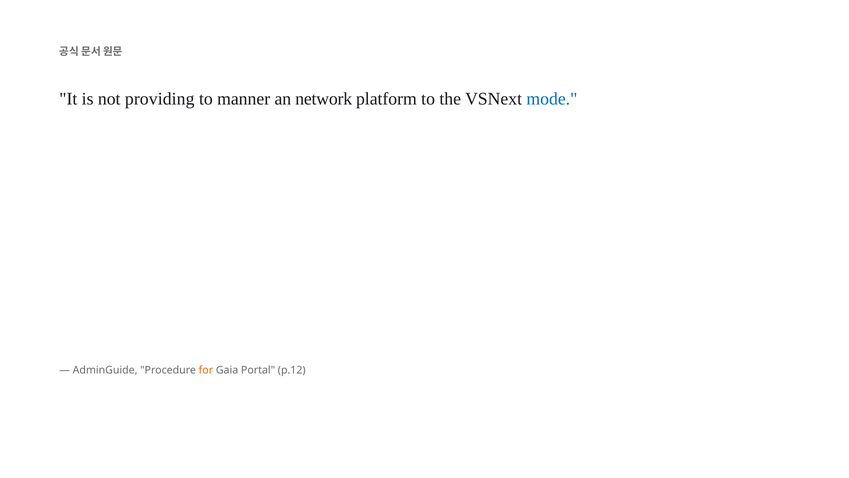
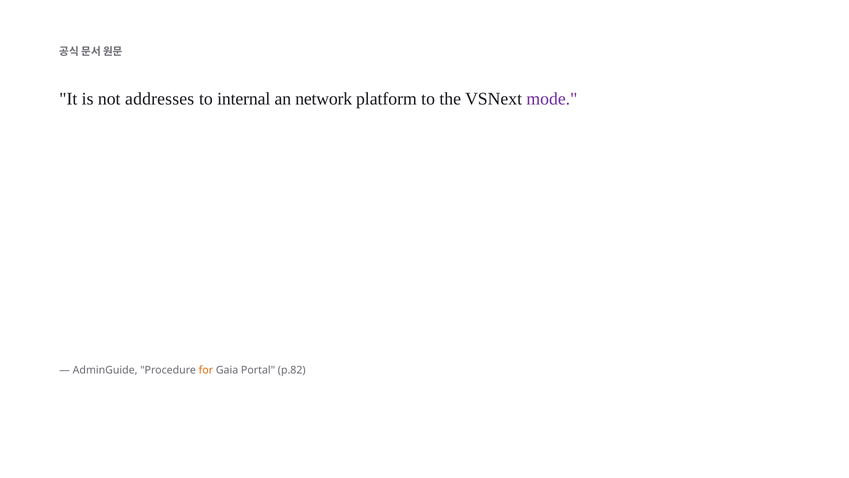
providing: providing -> addresses
manner: manner -> internal
mode colour: blue -> purple
p.12: p.12 -> p.82
